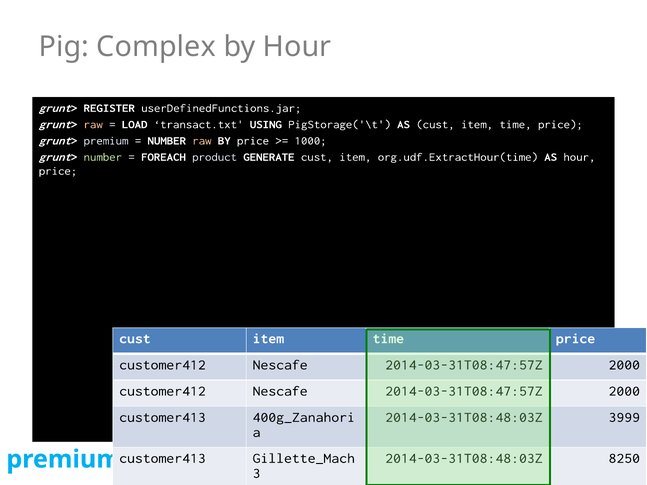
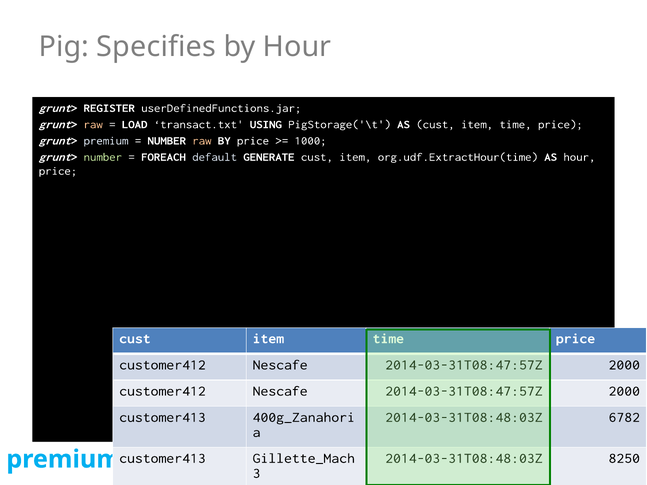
Complex: Complex -> Specifies
product: product -> default
3999: 3999 -> 6782
